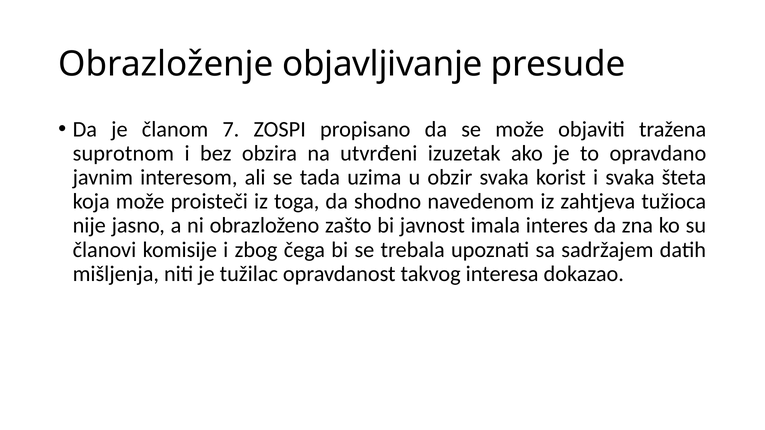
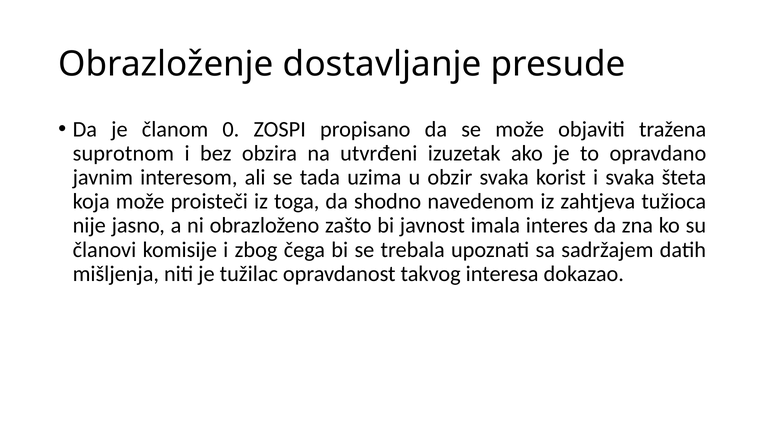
objavljivanje: objavljivanje -> dostavljanje
7: 7 -> 0
